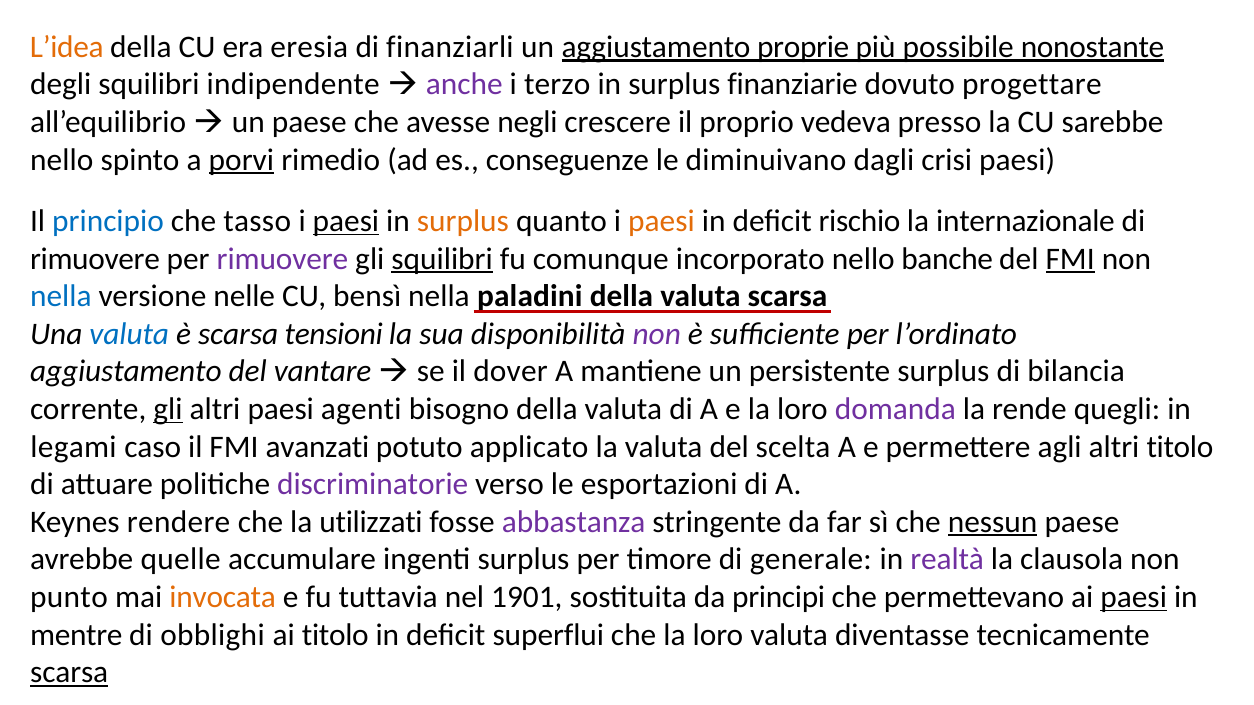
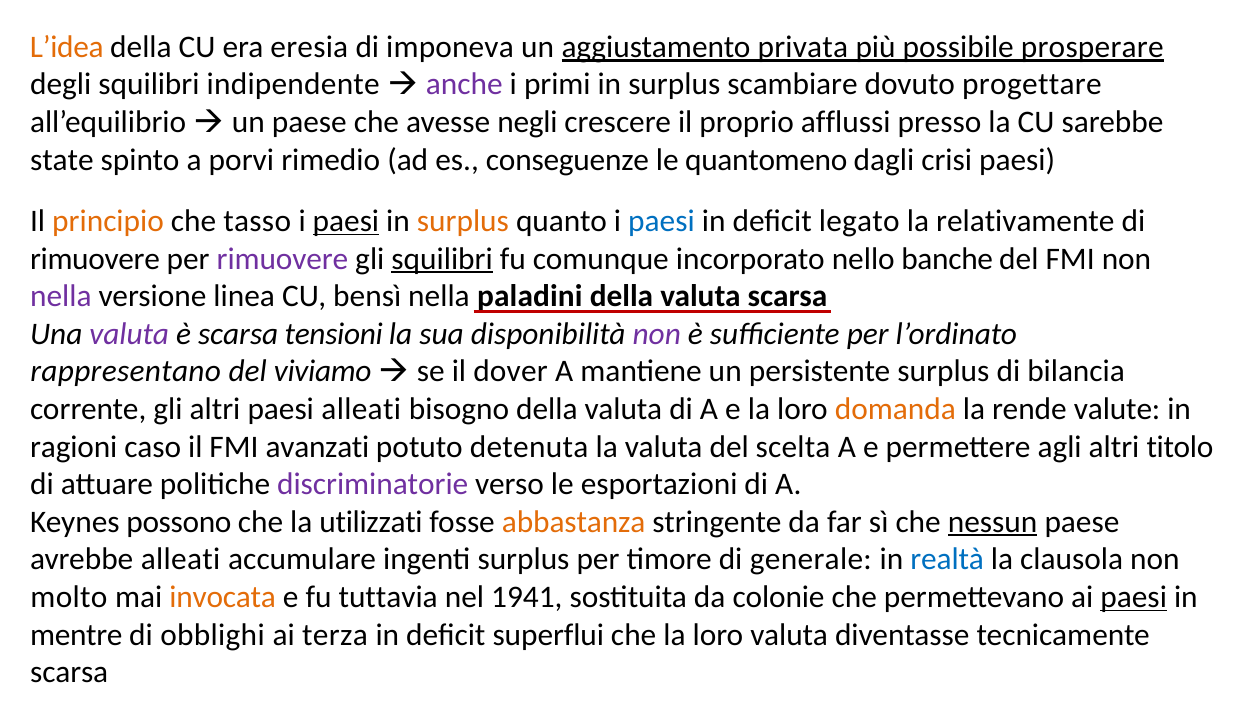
finanziarli: finanziarli -> imponeva
proprie: proprie -> privata
nonostante: nonostante -> prosperare
terzo: terzo -> primi
finanziarie: finanziarie -> scambiare
vedeva: vedeva -> afflussi
nello at (62, 160): nello -> state
porvi underline: present -> none
diminuivano: diminuivano -> quantomeno
principio colour: blue -> orange
paesi at (662, 221) colour: orange -> blue
rischio: rischio -> legato
internazionale: internazionale -> relativamente
FMI at (1070, 259) underline: present -> none
nella at (61, 296) colour: blue -> purple
nelle: nelle -> linea
valuta at (129, 334) colour: blue -> purple
aggiustamento at (126, 372): aggiustamento -> rappresentano
vantare: vantare -> viviamo
gli at (168, 409) underline: present -> none
paesi agenti: agenti -> alleati
domanda colour: purple -> orange
quegli: quegli -> valute
legami: legami -> ragioni
applicato: applicato -> detenuta
rendere: rendere -> possono
abbastanza colour: purple -> orange
avrebbe quelle: quelle -> alleati
realtà colour: purple -> blue
punto: punto -> molto
1901: 1901 -> 1941
principi: principi -> colonie
ai titolo: titolo -> terza
scarsa at (69, 673) underline: present -> none
